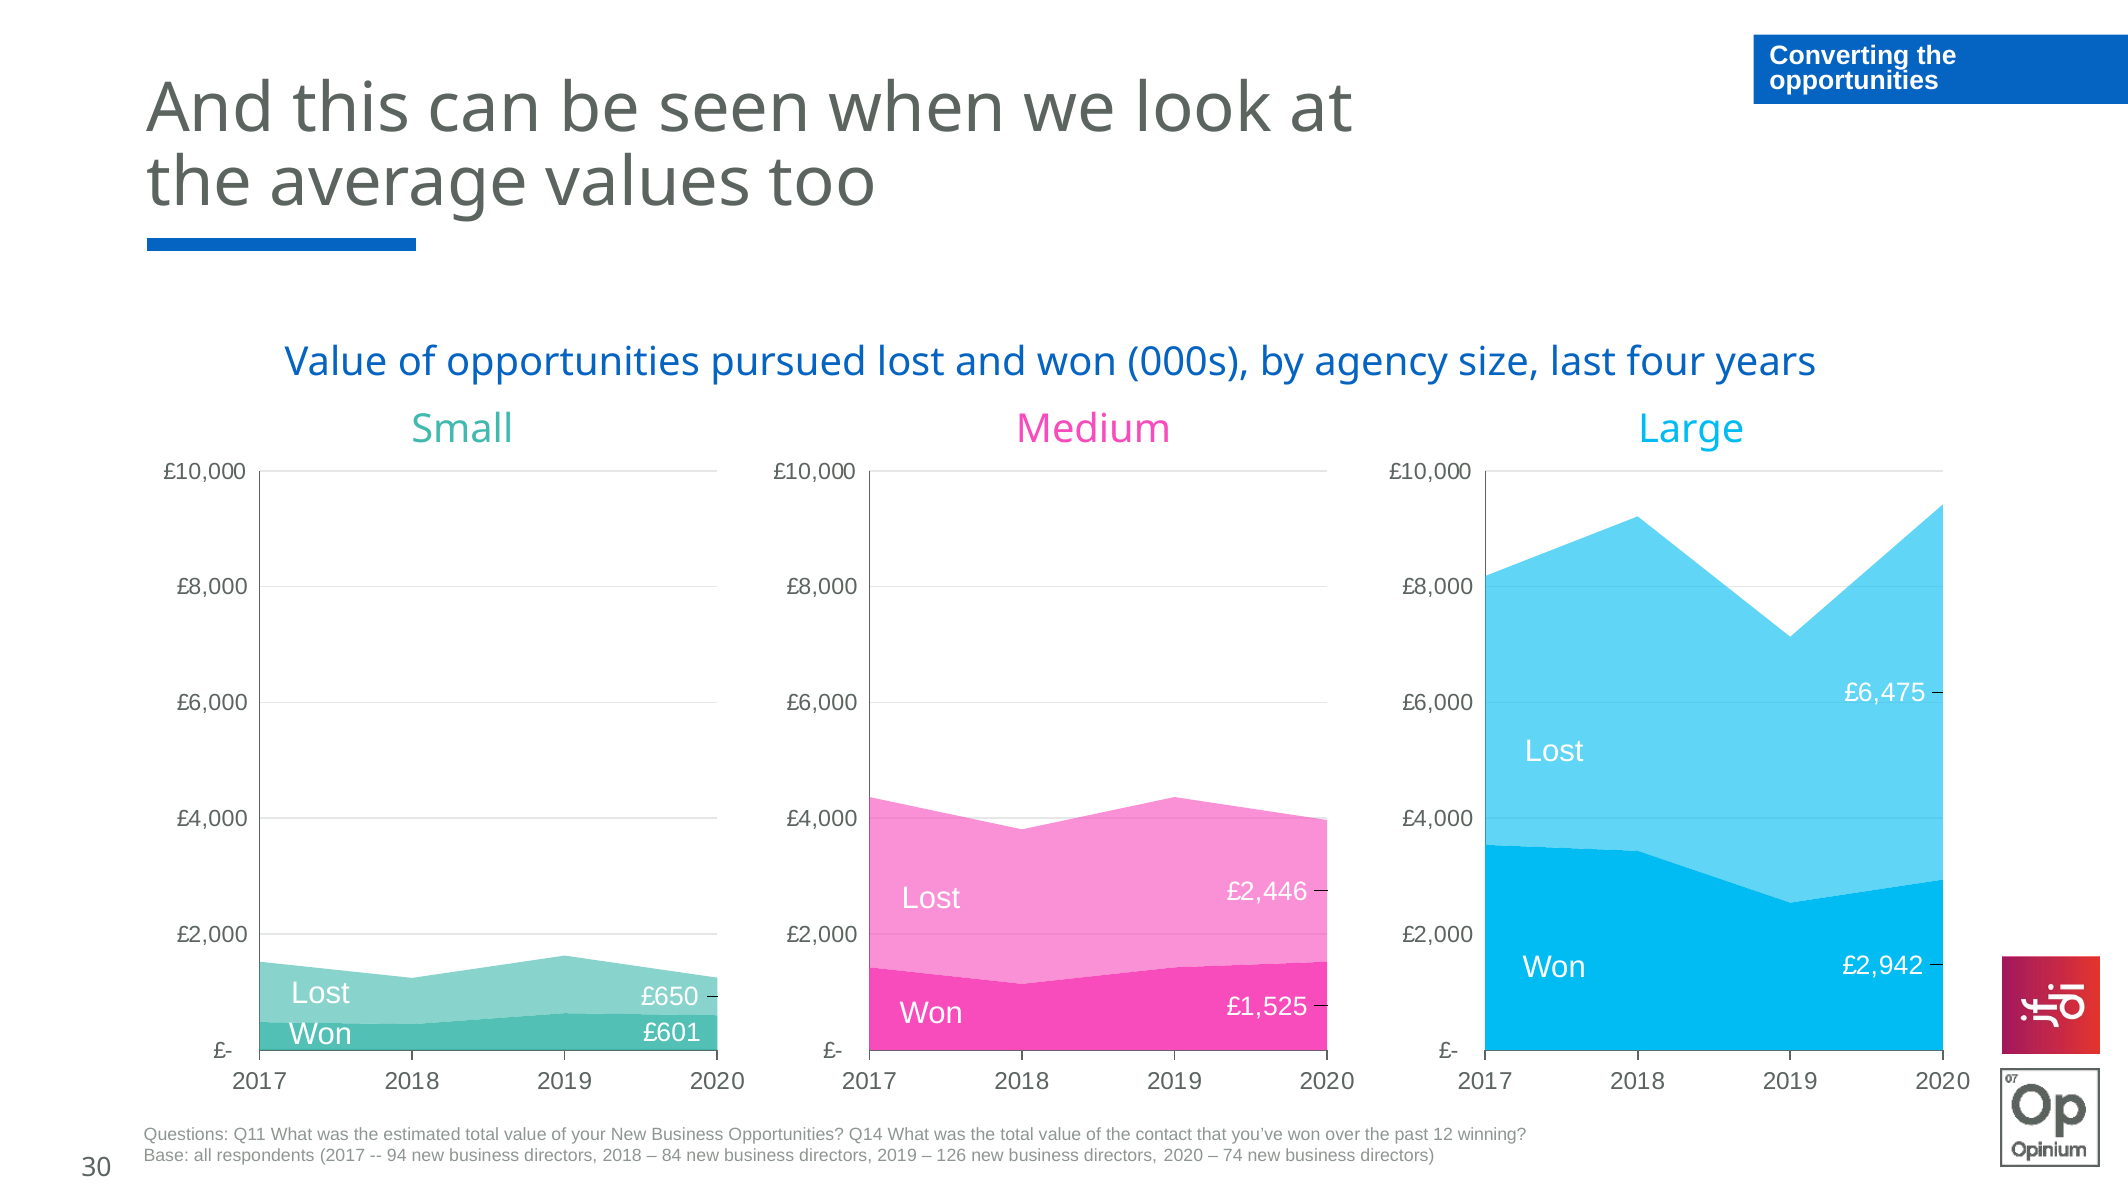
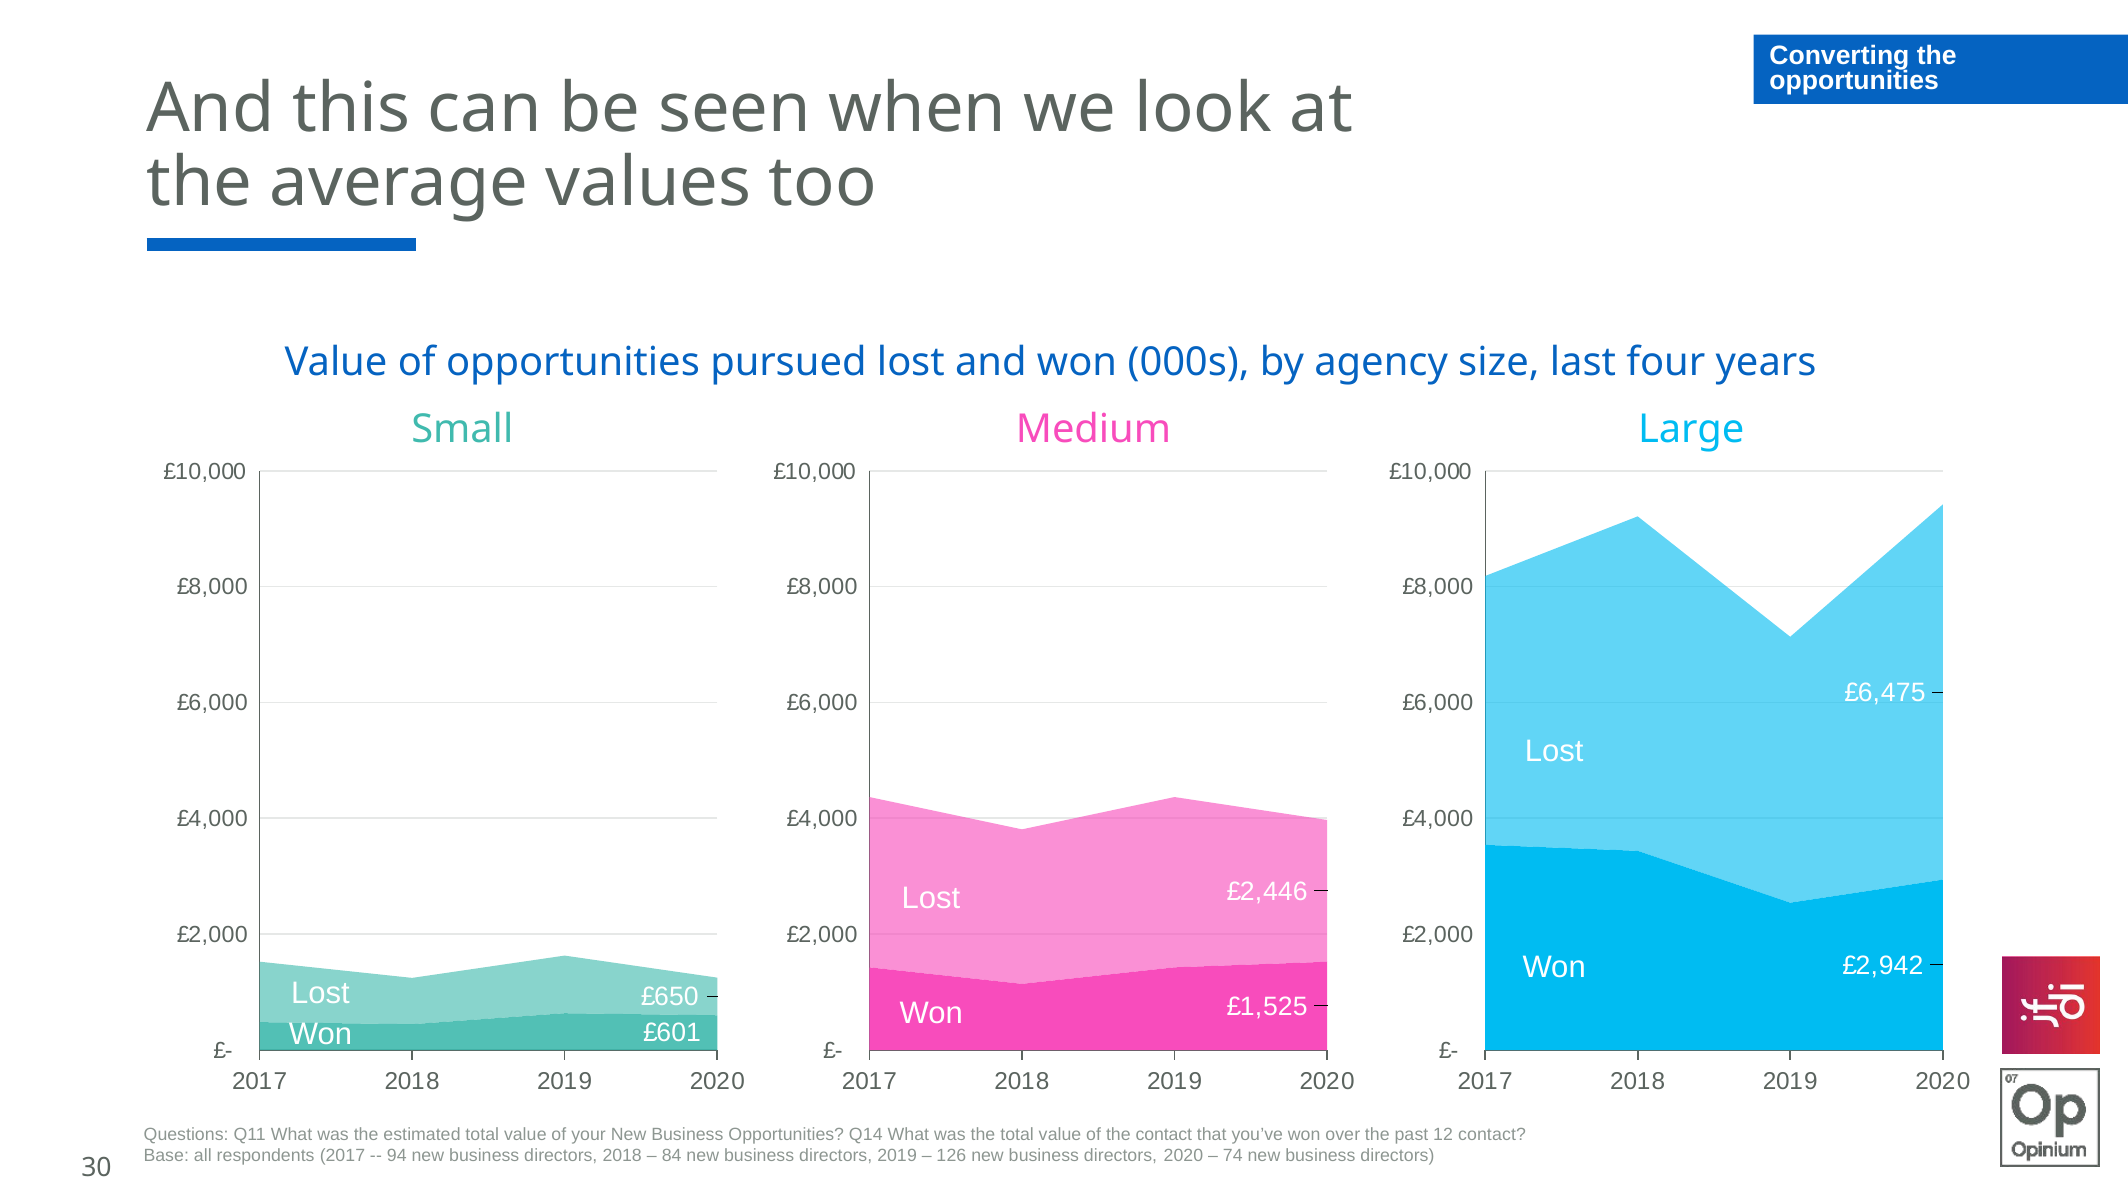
12 winning: winning -> contact
